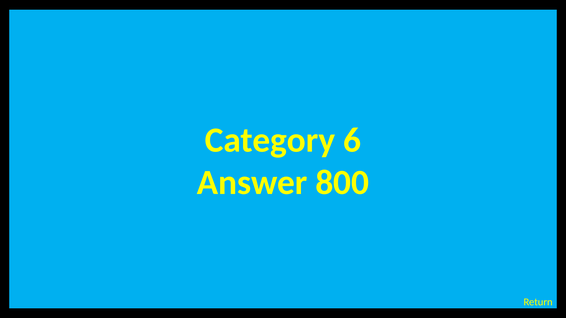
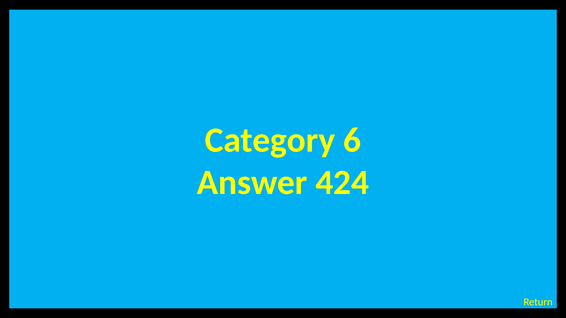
800: 800 -> 424
